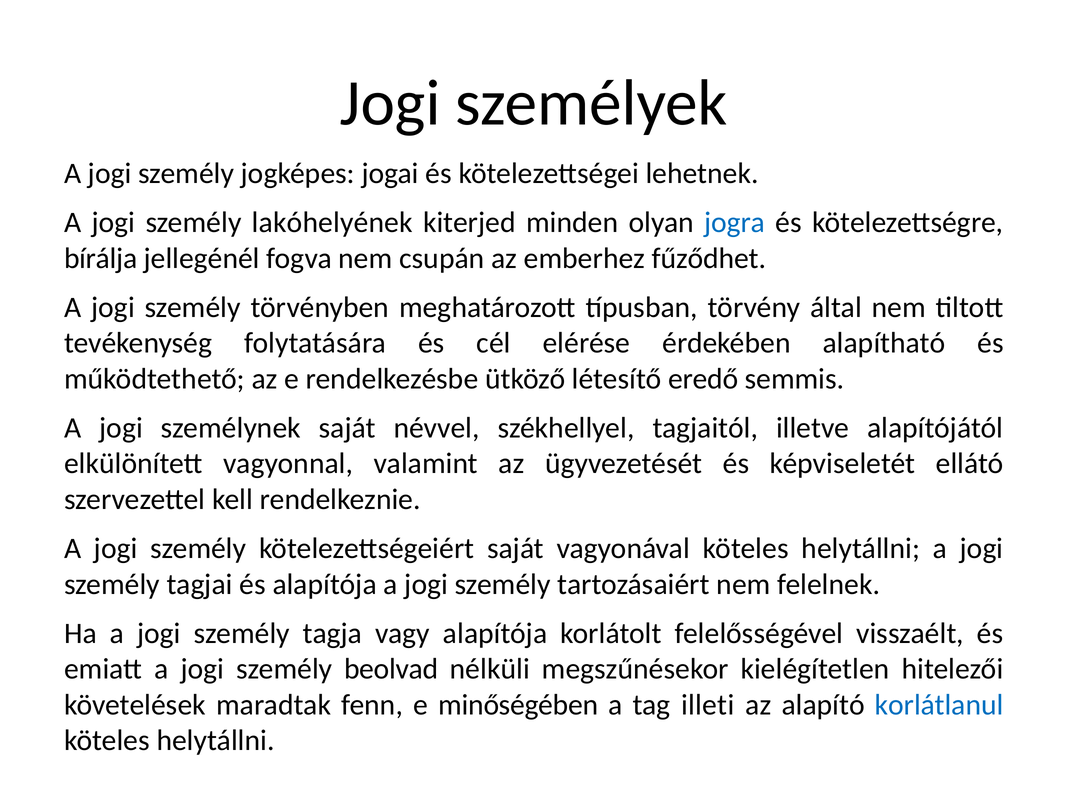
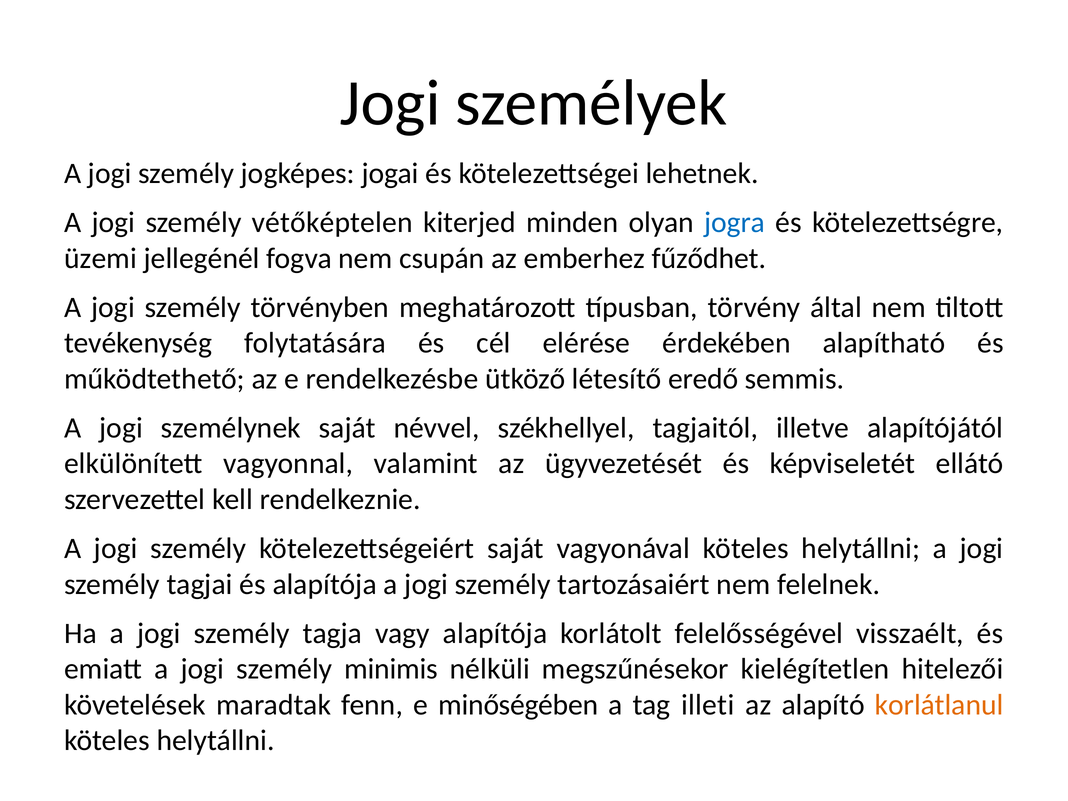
lakóhelyének: lakóhelyének -> vétőképtelen
bírálja: bírálja -> üzemi
beolvad: beolvad -> minimis
korlátlanul colour: blue -> orange
